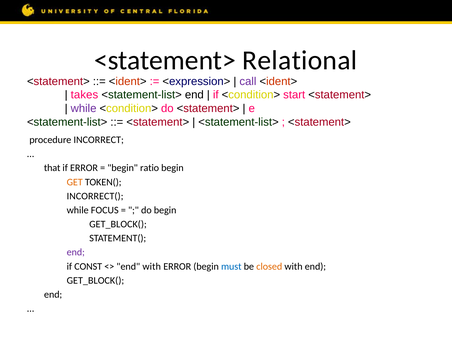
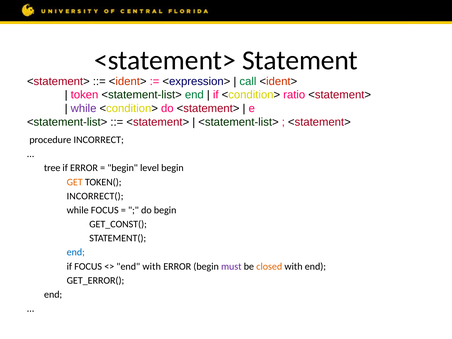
Relational: Relational -> Statement
call colour: purple -> green
takes: takes -> token
end at (194, 95) colour: black -> green
start: start -> ratio
that: that -> tree
ratio: ratio -> level
GET_BLOCK( at (118, 224): GET_BLOCK( -> GET_CONST(
end at (76, 252) colour: purple -> blue
if CONST: CONST -> FOCUS
must colour: blue -> purple
GET_BLOCK( at (95, 280): GET_BLOCK( -> GET_ERROR(
